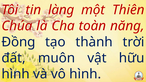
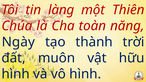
Đồng: Đồng -> Ngày
